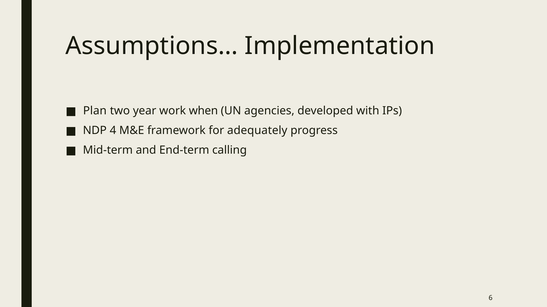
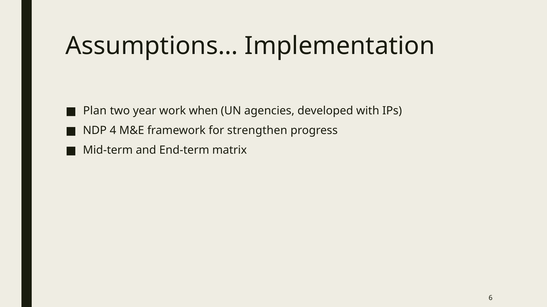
adequately: adequately -> strengthen
calling: calling -> matrix
